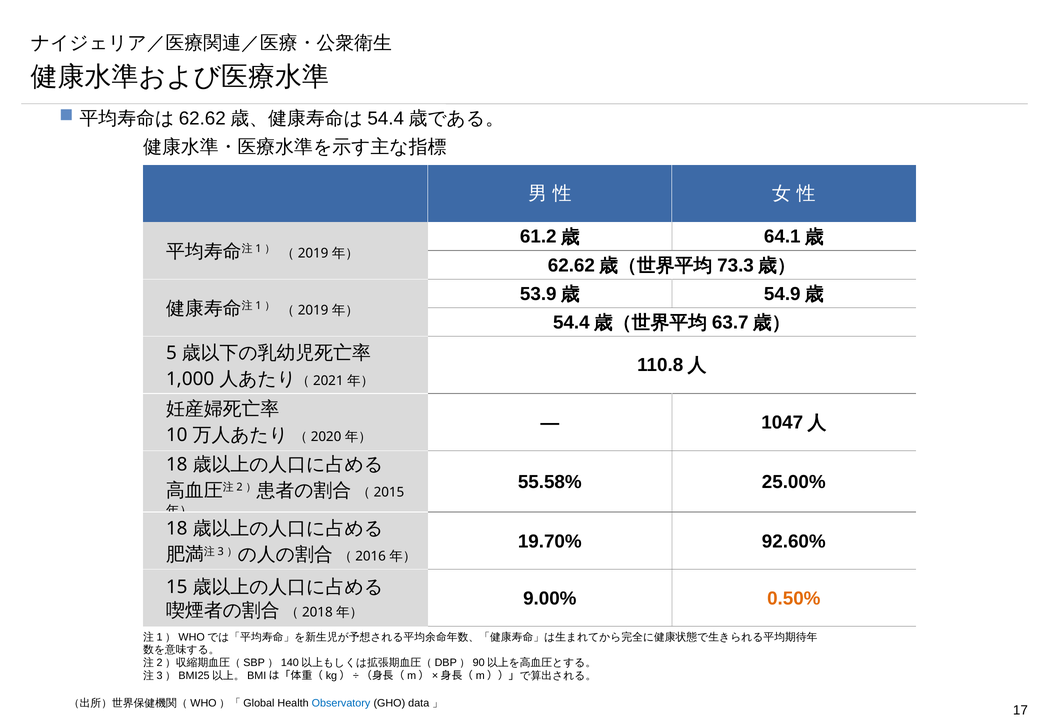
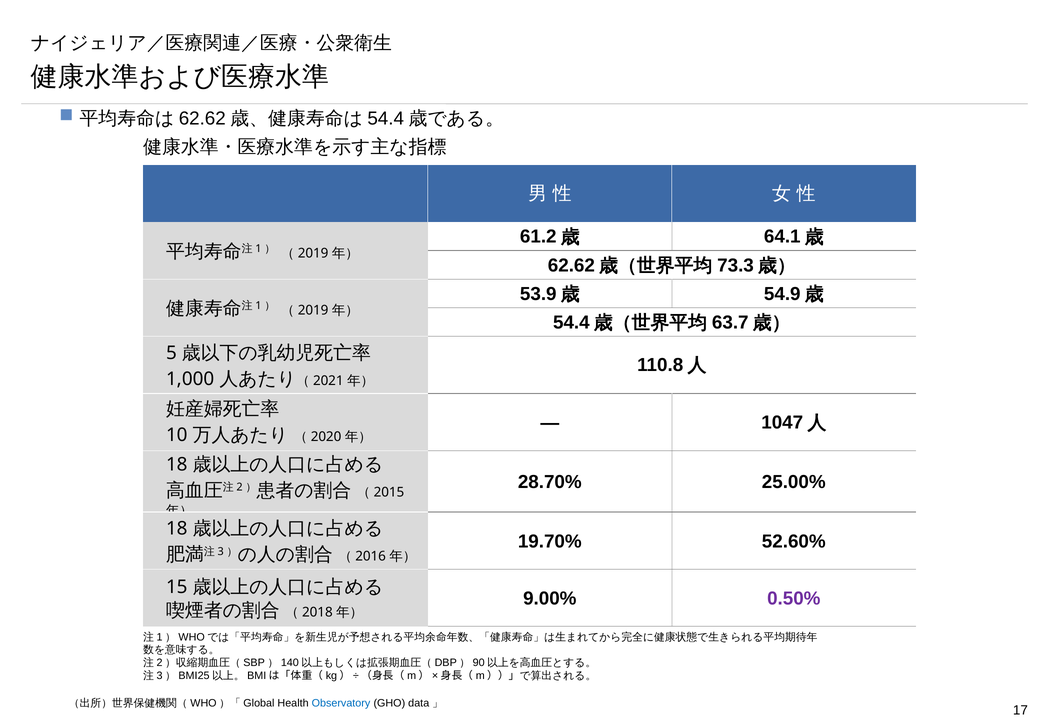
55.58%: 55.58% -> 28.70%
92.60%: 92.60% -> 52.60%
0.50% colour: orange -> purple
